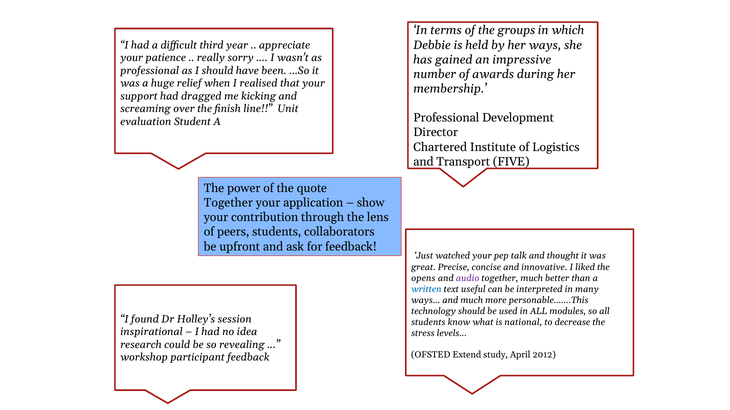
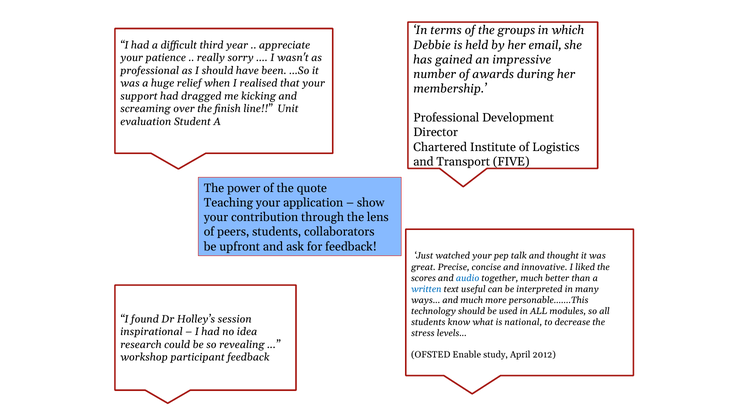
her ways: ways -> email
Together at (228, 203): Together -> Teaching
opens: opens -> scores
audio colour: purple -> blue
Extend: Extend -> Enable
